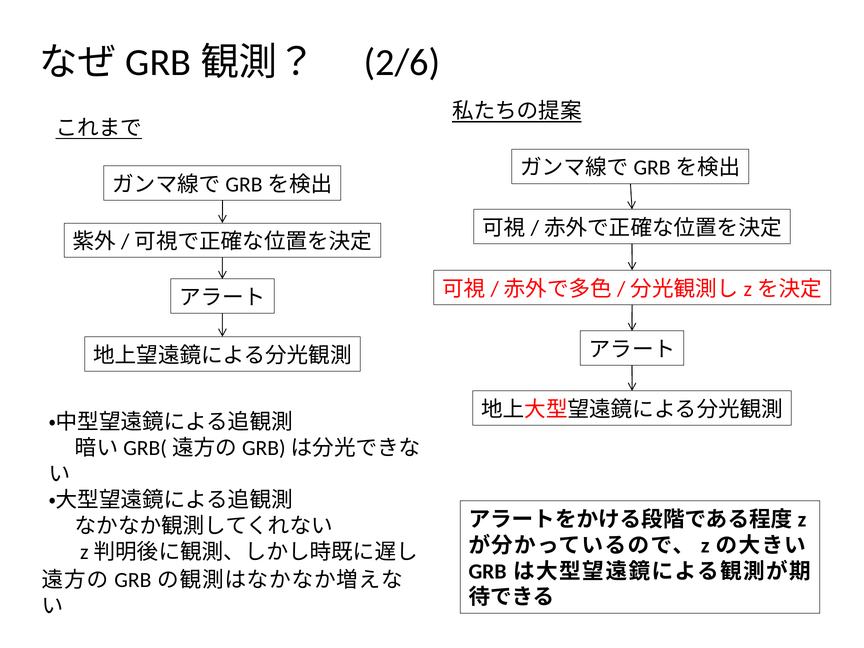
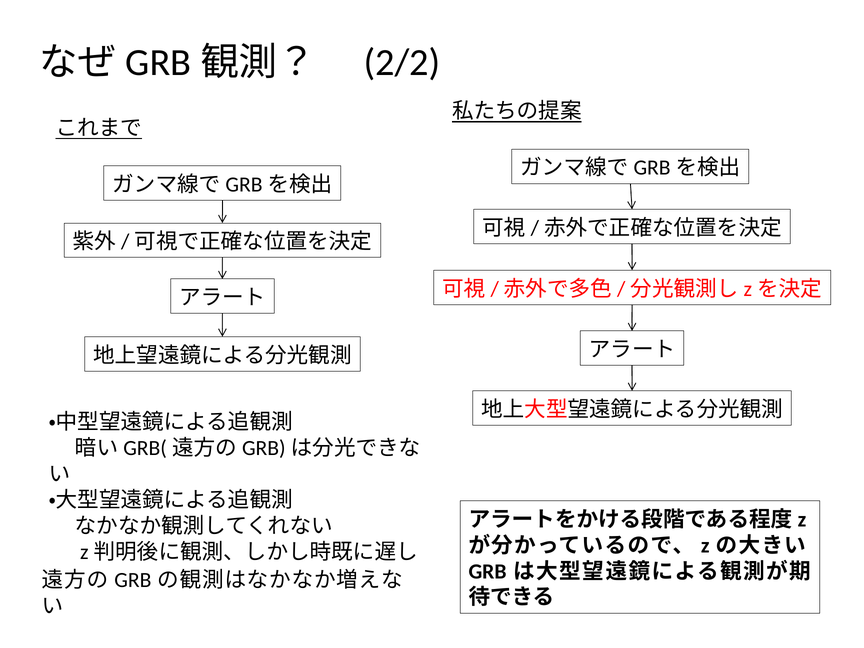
2/6: 2/6 -> 2/2
